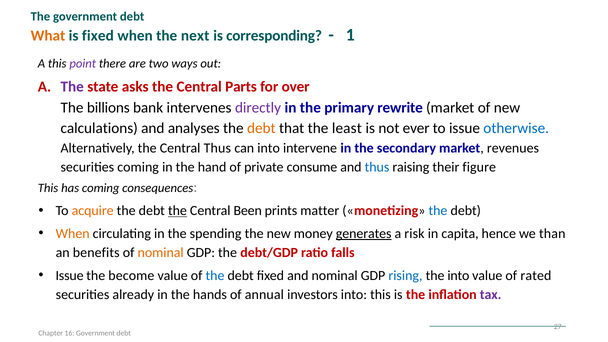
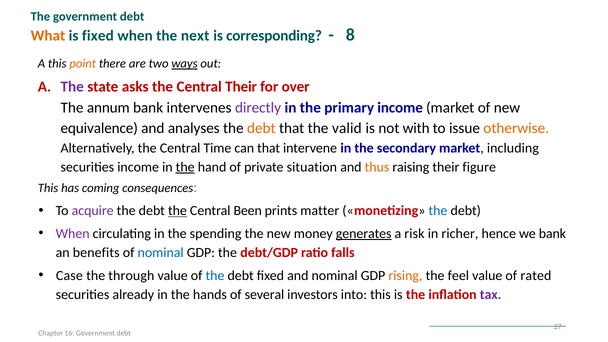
1: 1 -> 8
point colour: purple -> orange
ways underline: none -> present
Central Parts: Parts -> Their
billions: billions -> annum
primary rewrite: rewrite -> income
calculations: calculations -> equivalence
least: least -> valid
ever: ever -> with
otherwise colour: blue -> orange
Central Thus: Thus -> Time
can into: into -> that
revenues: revenues -> including
securities coming: coming -> income
the at (185, 167) underline: none -> present
consume: consume -> situation
thus at (377, 167) colour: blue -> orange
acquire colour: orange -> purple
When at (73, 234) colour: orange -> purple
capita: capita -> richer
we than: than -> bank
nominal at (161, 253) colour: orange -> blue
Issue at (70, 276): Issue -> Case
become: become -> through
rising colour: blue -> orange
the into: into -> feel
annual: annual -> several
